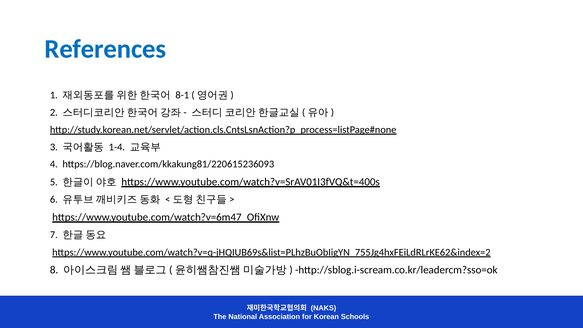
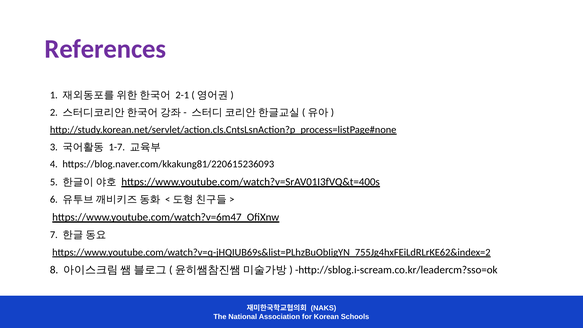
References colour: blue -> purple
8-1: 8-1 -> 2-1
1-4: 1-4 -> 1-7
